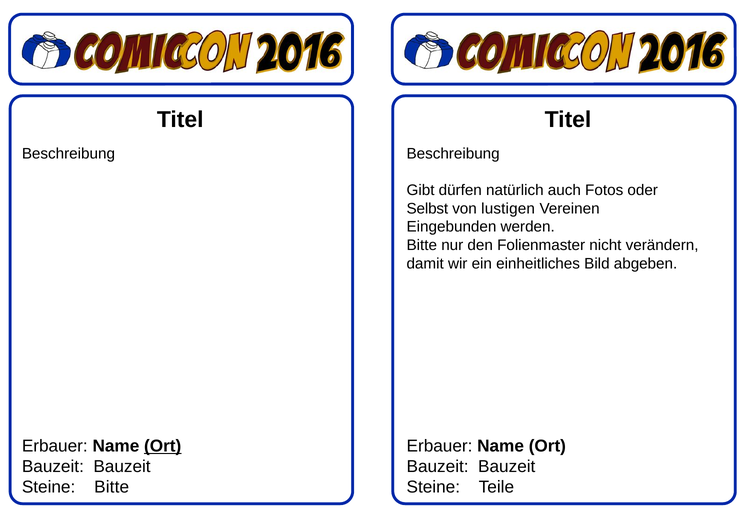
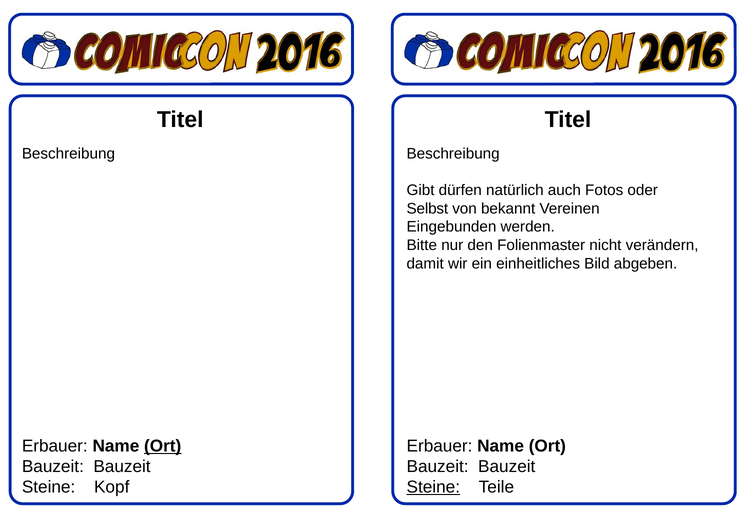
lustigen: lustigen -> bekannt
Steine Bitte: Bitte -> Kopf
Steine at (433, 487) underline: none -> present
